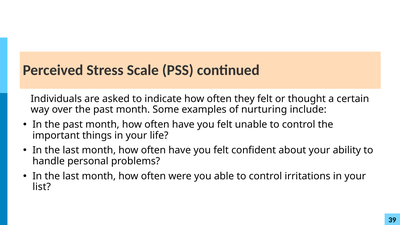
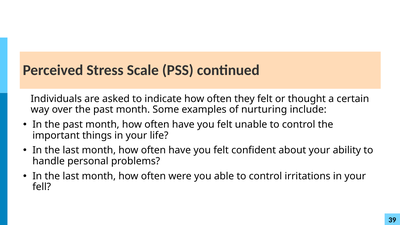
list: list -> fell
